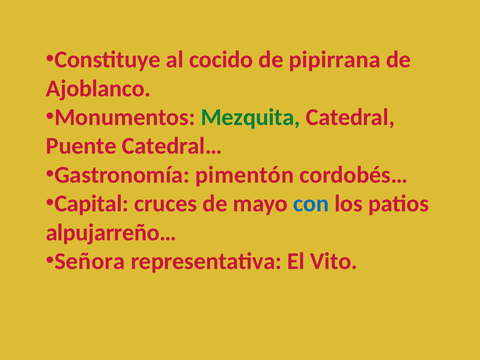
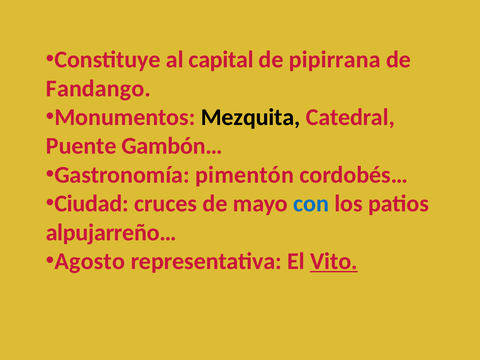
cocido: cocido -> capital
Ajoblanco: Ajoblanco -> Fandango
Mezquita colour: green -> black
Catedral…: Catedral… -> Gambón…
Capital: Capital -> Ciudad
Señora: Señora -> Agosto
Vito underline: none -> present
